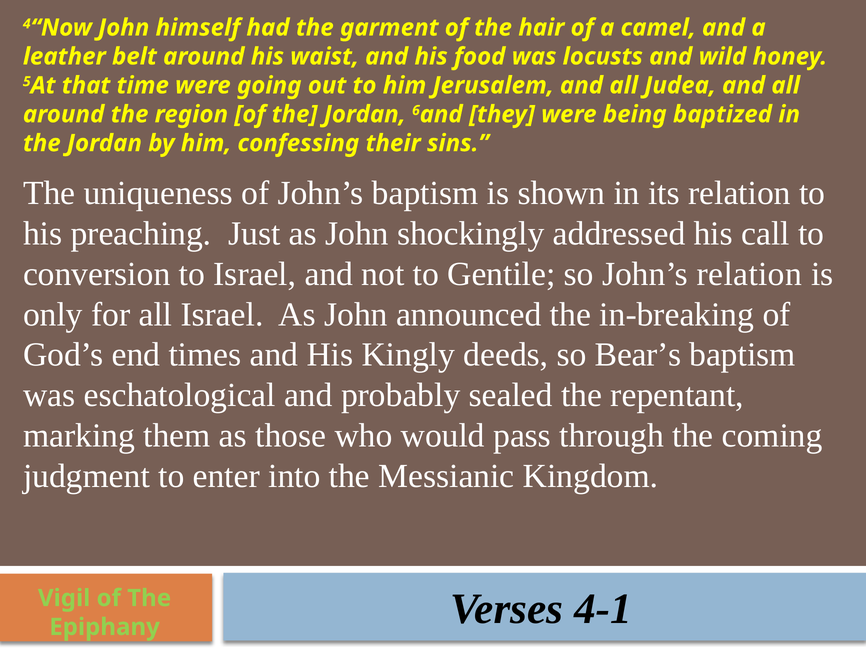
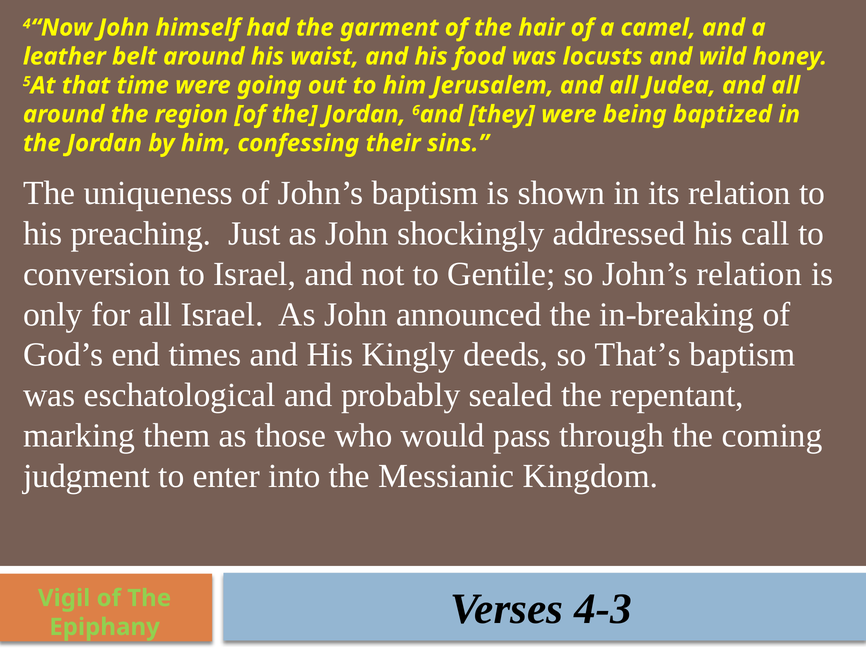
Bear’s: Bear’s -> That’s
4-1: 4-1 -> 4-3
